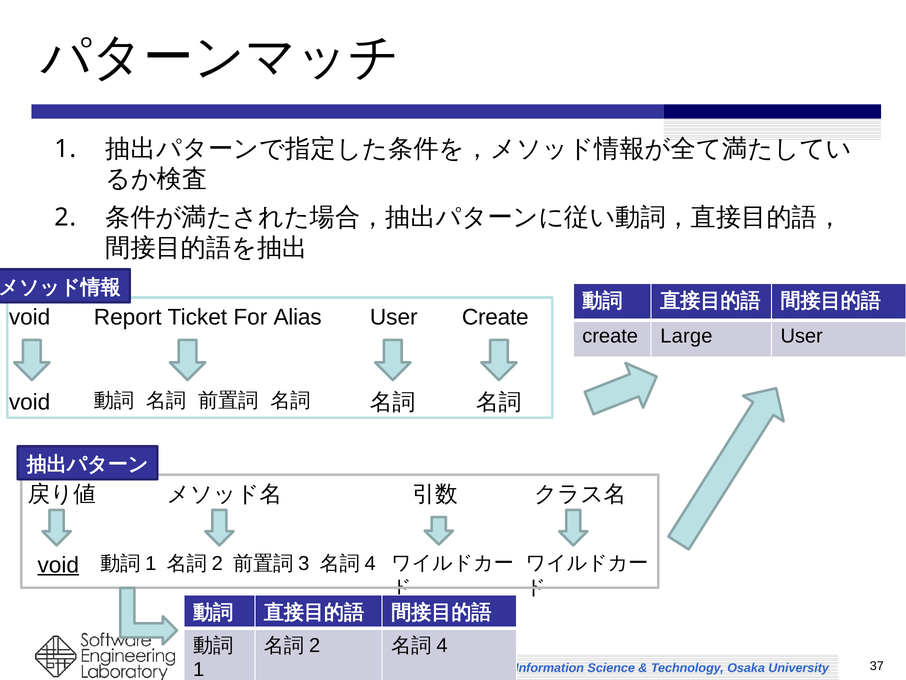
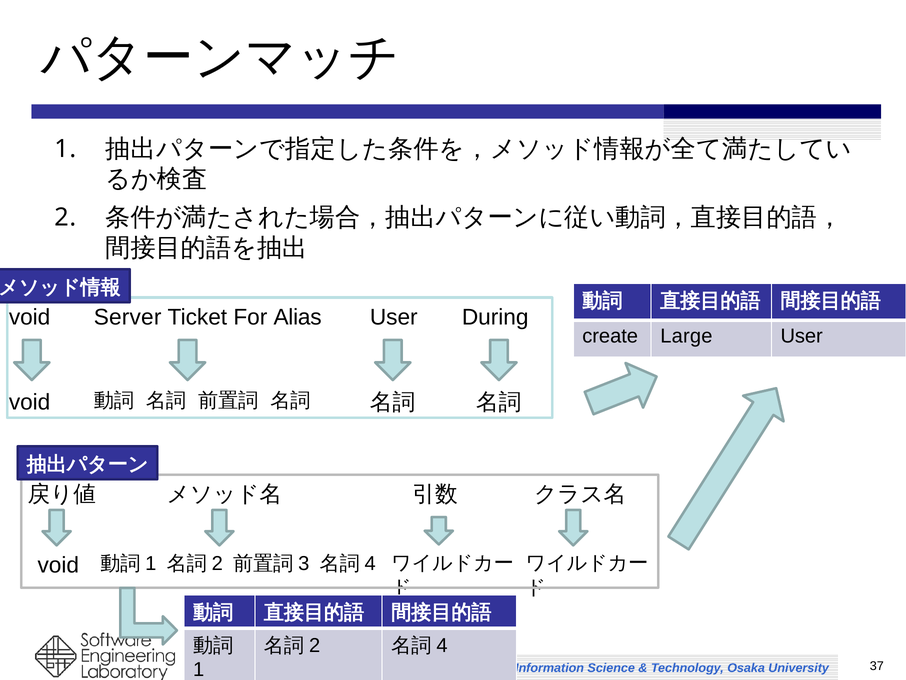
Report: Report -> Server
User Create: Create -> During
void at (58, 565) underline: present -> none
